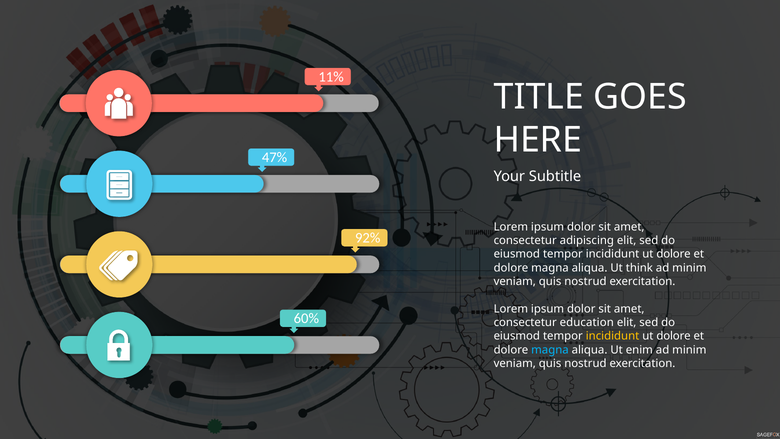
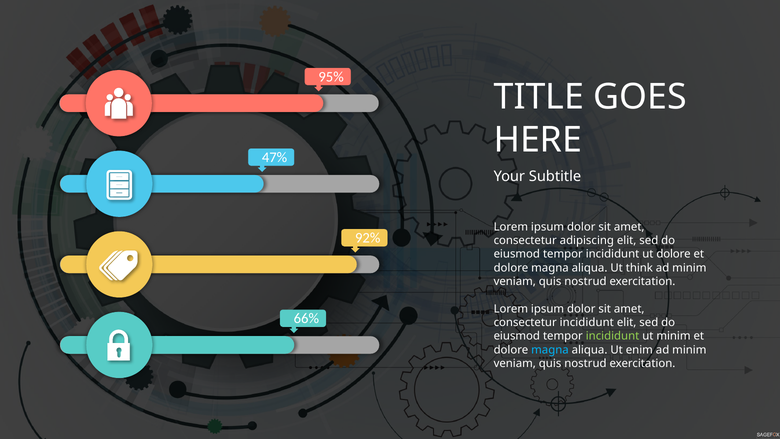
11%: 11% -> 95%
60%: 60% -> 66%
consectetur education: education -> incididunt
incididunt at (613, 336) colour: yellow -> light green
dolore at (674, 336): dolore -> minim
